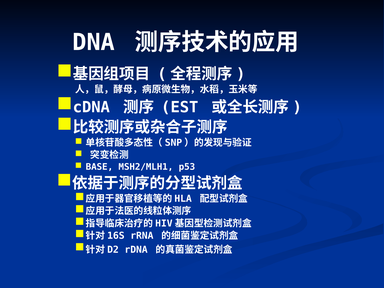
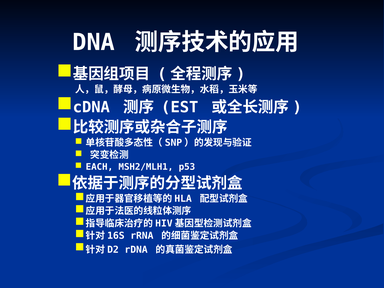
BASE: BASE -> EACH
